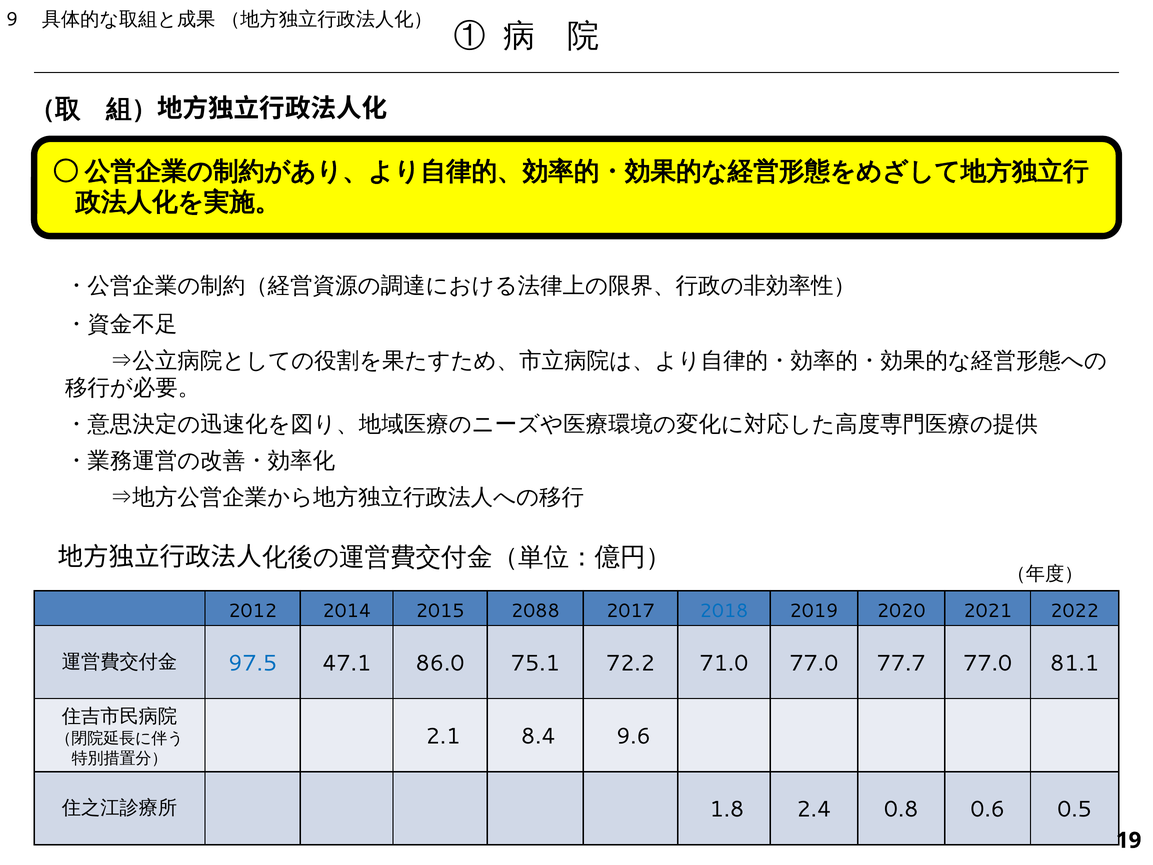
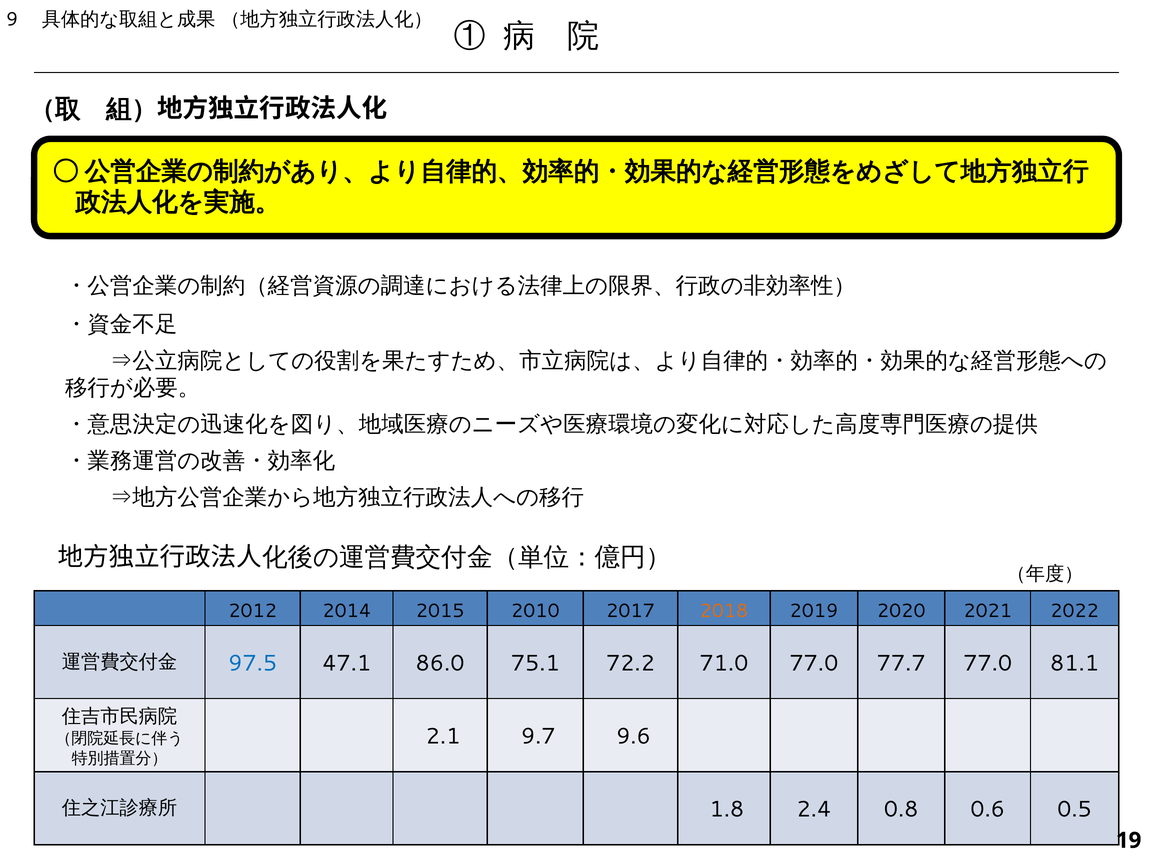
2088: 2088 -> 2010
2018 colour: blue -> orange
8.4: 8.4 -> 9.7
